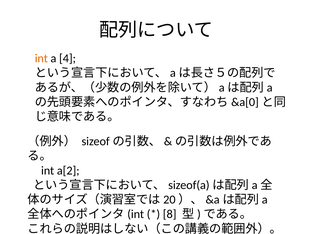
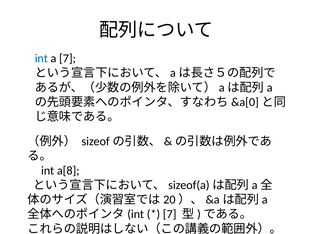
int at (41, 58) colour: orange -> blue
a 4: 4 -> 7
a[2: a[2 -> a[8
8 at (170, 214): 8 -> 7
